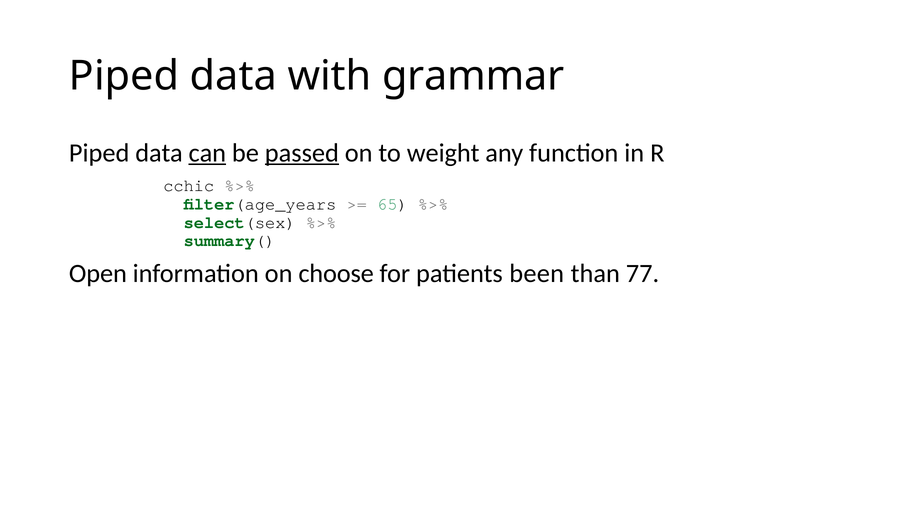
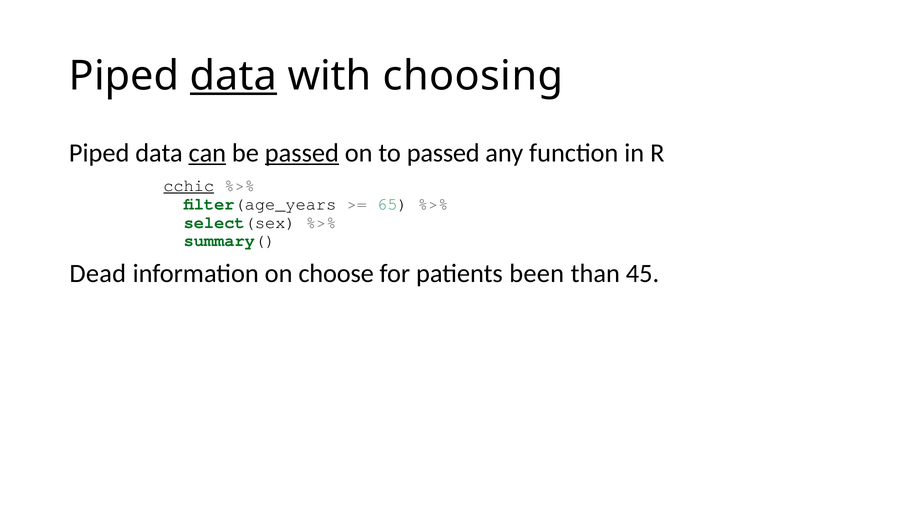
data at (233, 76) underline: none -> present
grammar: grammar -> choosing
to weight: weight -> passed
cchic underline: none -> present
Open: Open -> Dead
77: 77 -> 45
